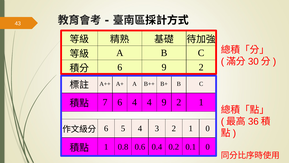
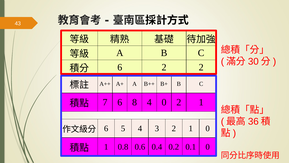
6 9: 9 -> 2
6 4: 4 -> 8
4 9: 9 -> 0
